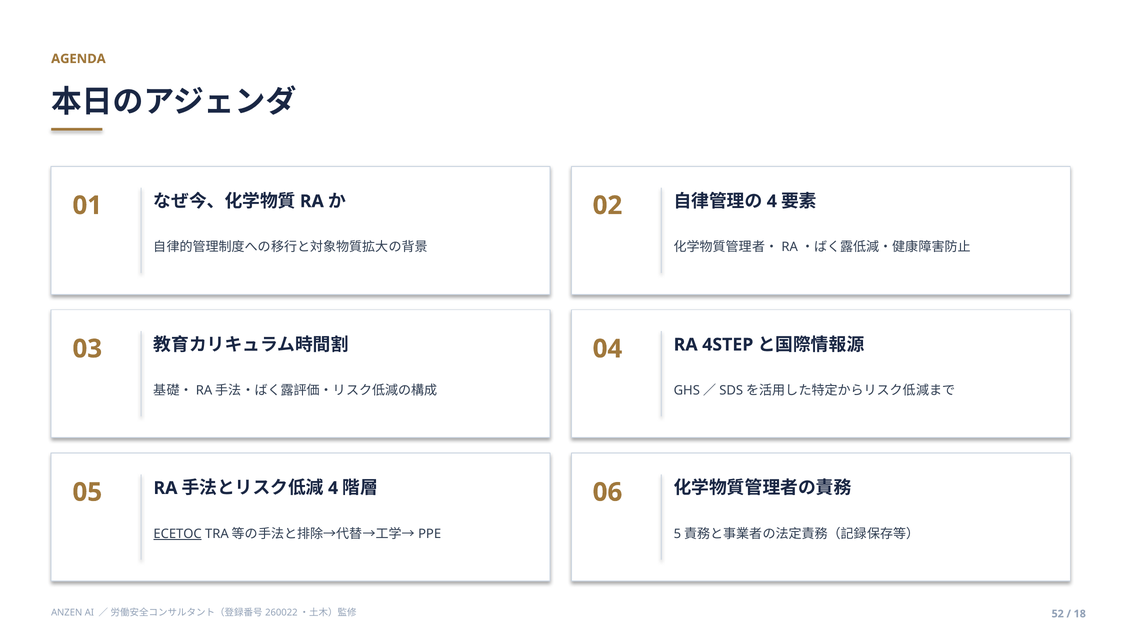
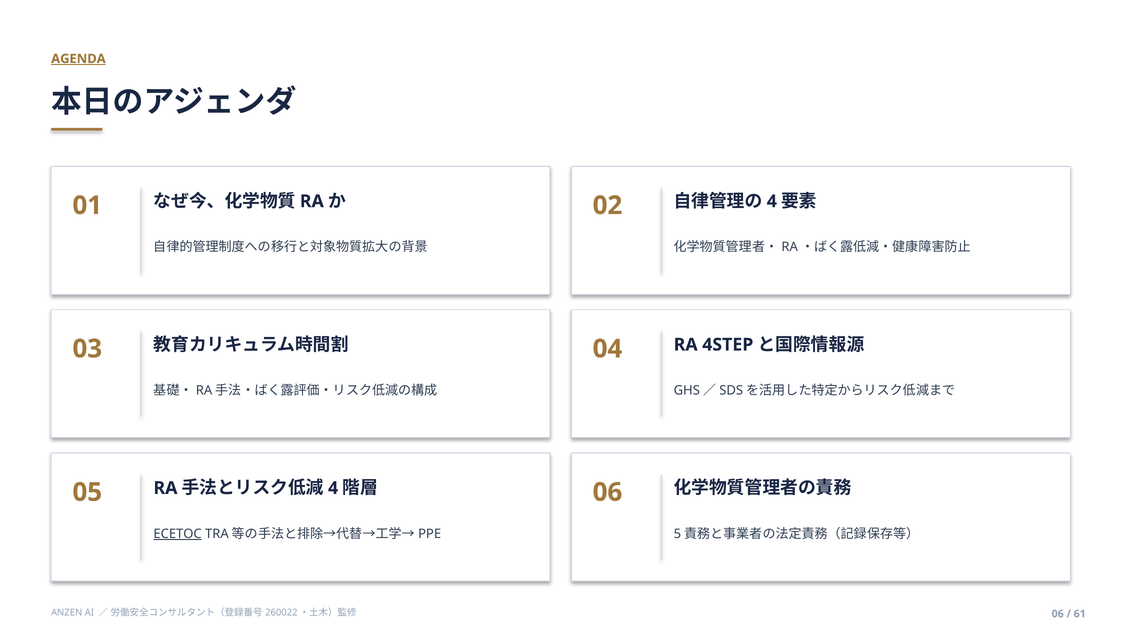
AGENDA underline: none -> present
52 at (1058, 613): 52 -> 06
18: 18 -> 61
